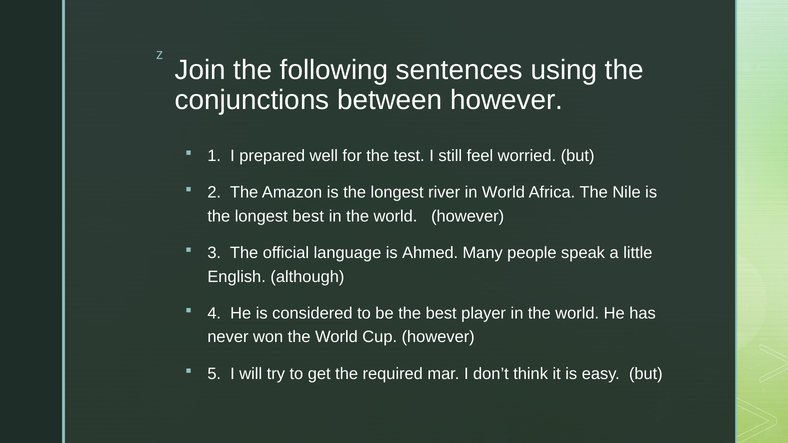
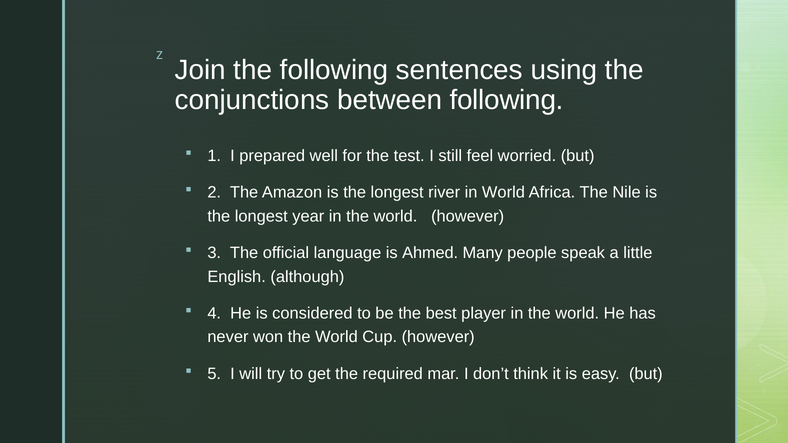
between however: however -> following
longest best: best -> year
